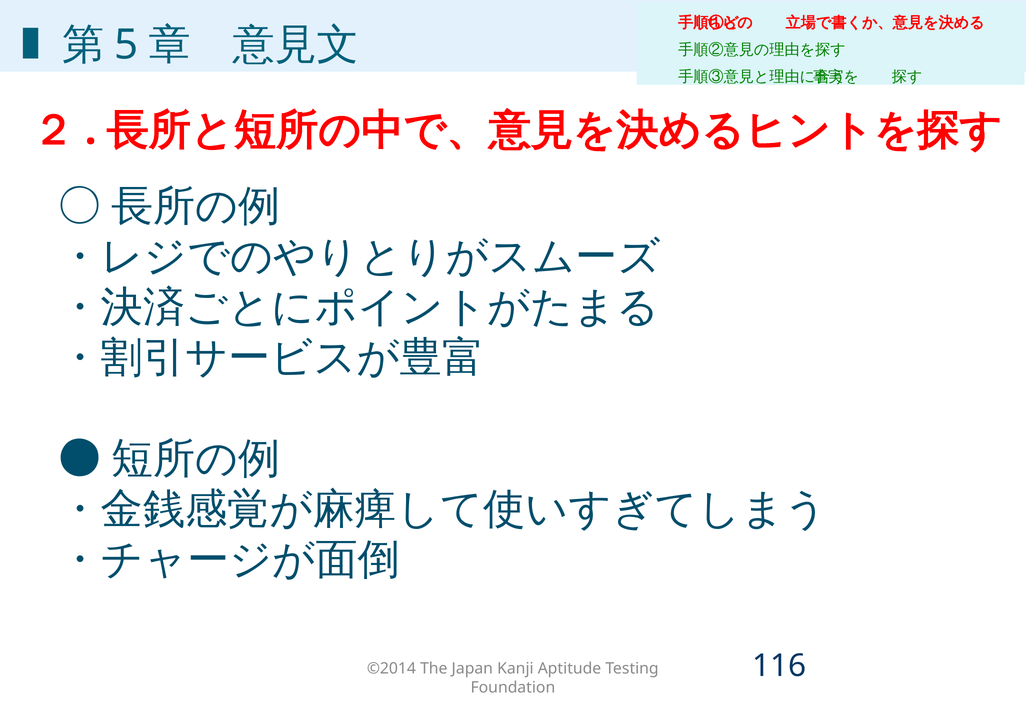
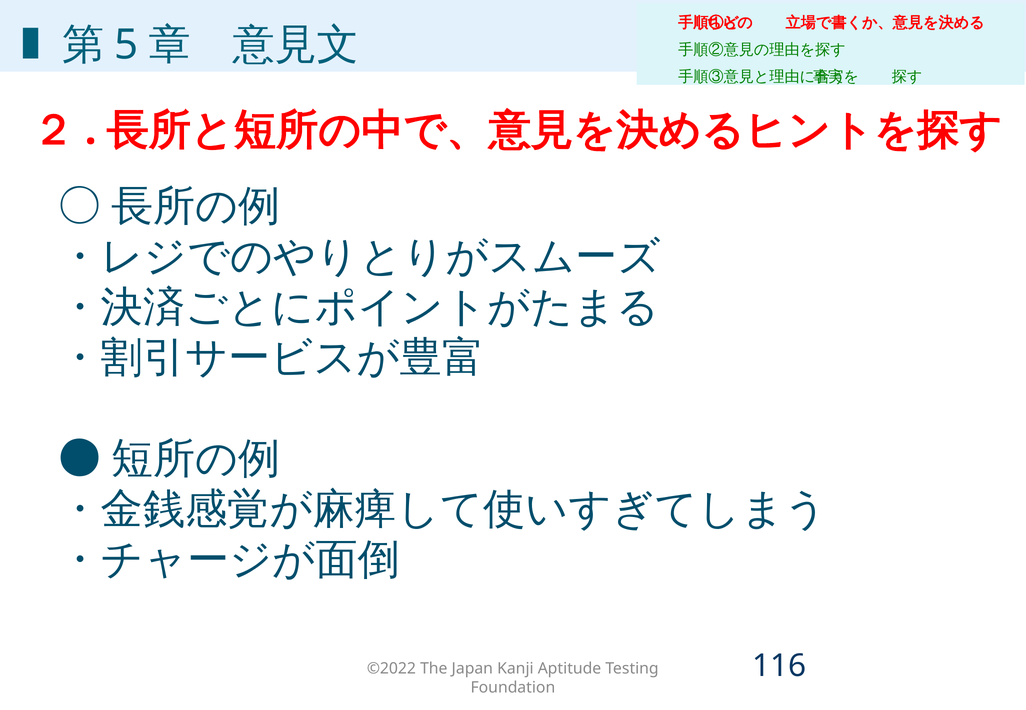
©2014: ©2014 -> ©2022
